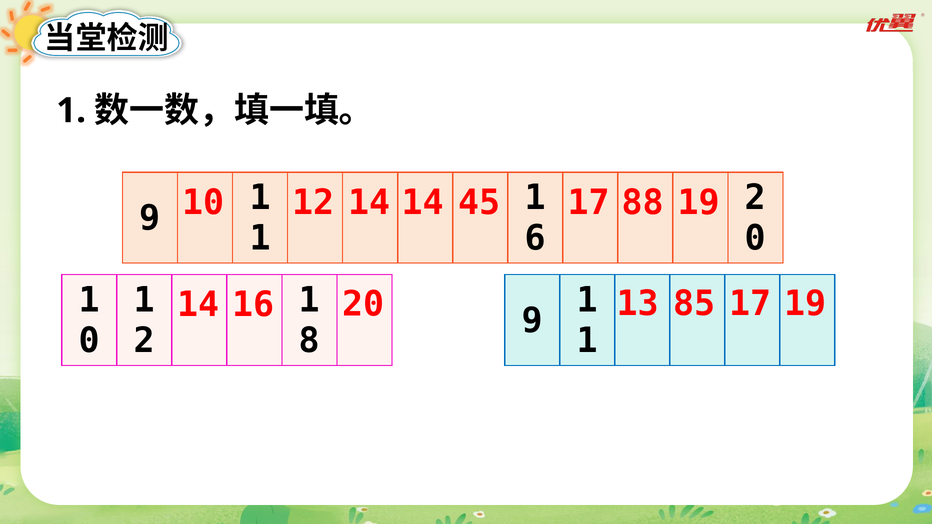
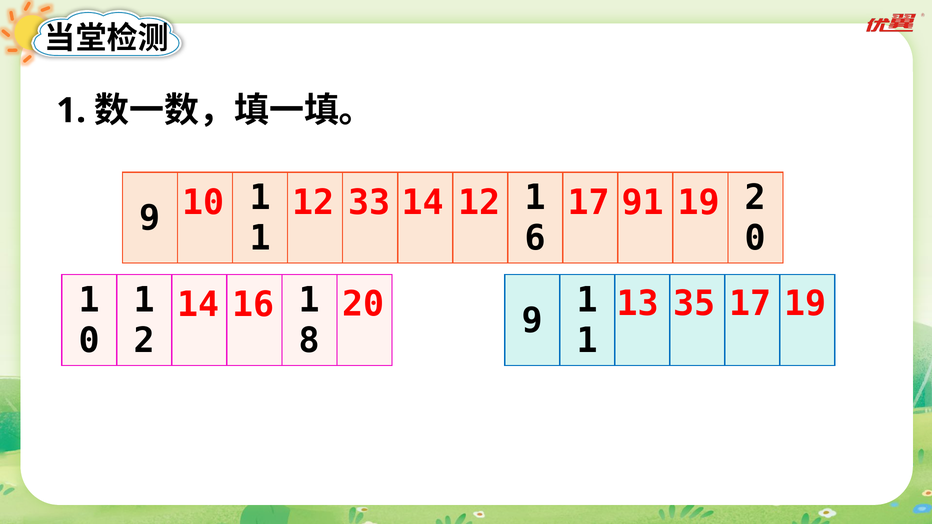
12 14: 14 -> 33
14 45: 45 -> 12
88: 88 -> 91
85: 85 -> 35
